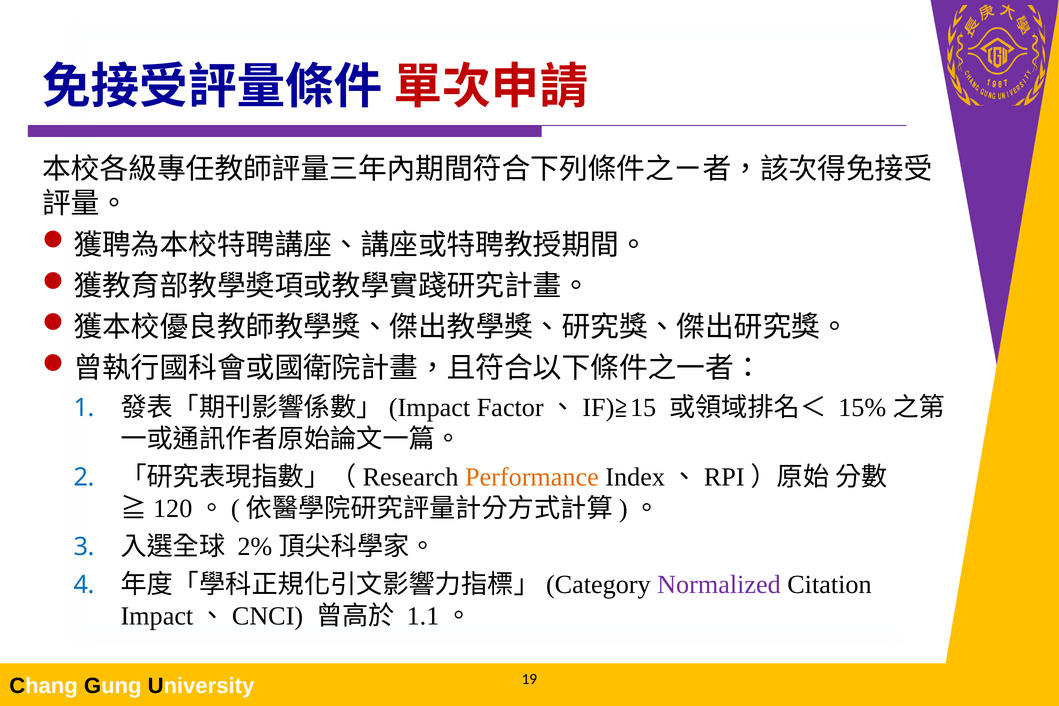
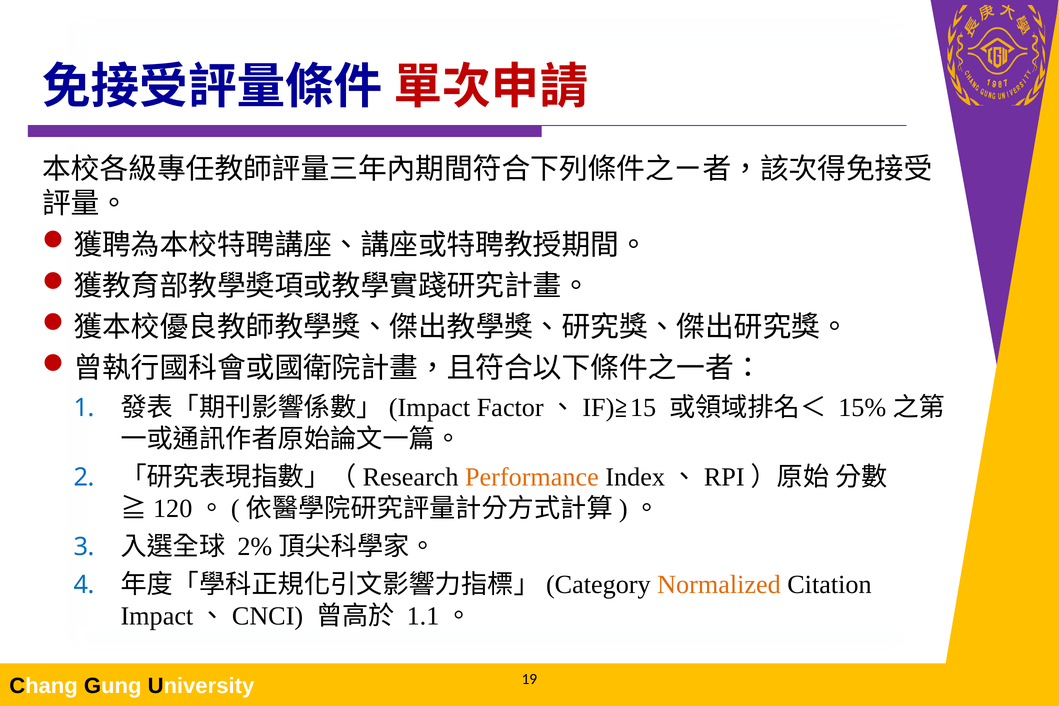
Normalized colour: purple -> orange
